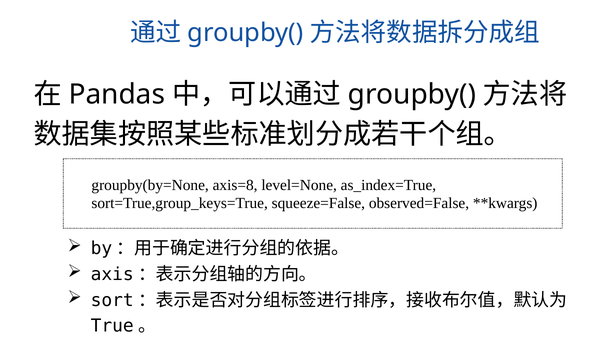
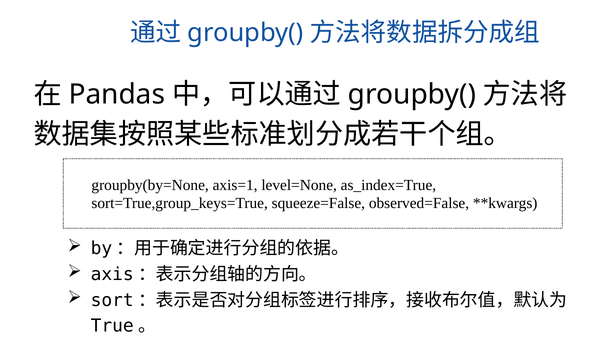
axis=8: axis=8 -> axis=1
